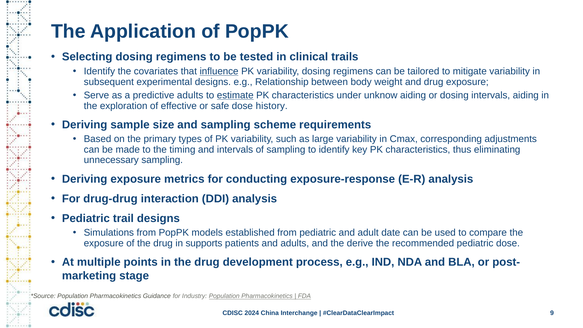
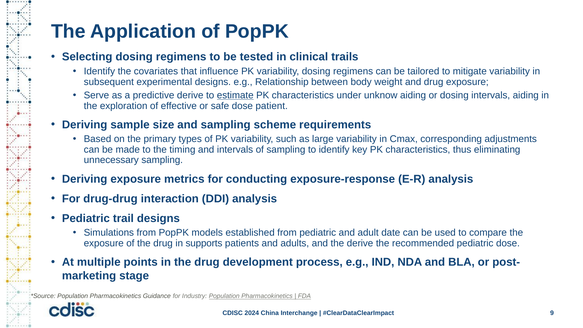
influence underline: present -> none
predictive adults: adults -> derive
history: history -> patient
